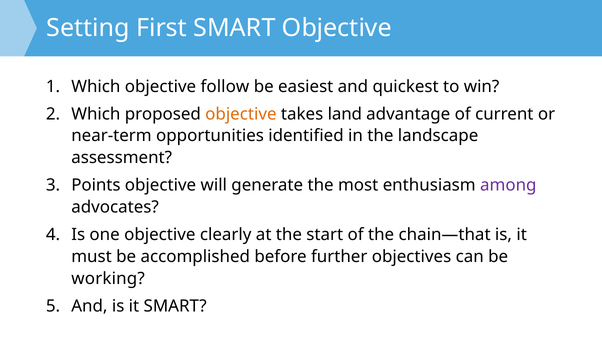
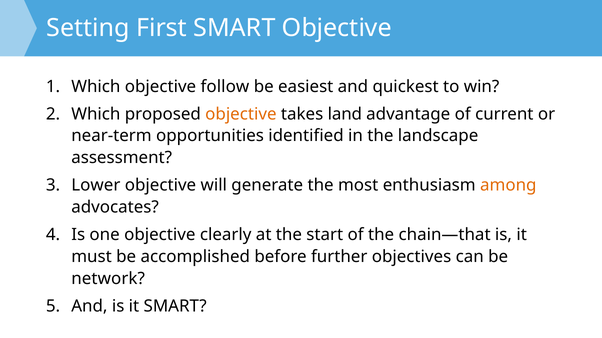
Points: Points -> Lower
among colour: purple -> orange
working: working -> network
